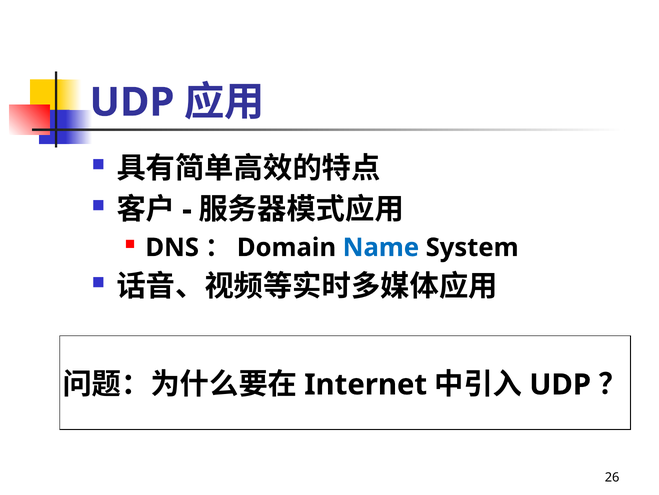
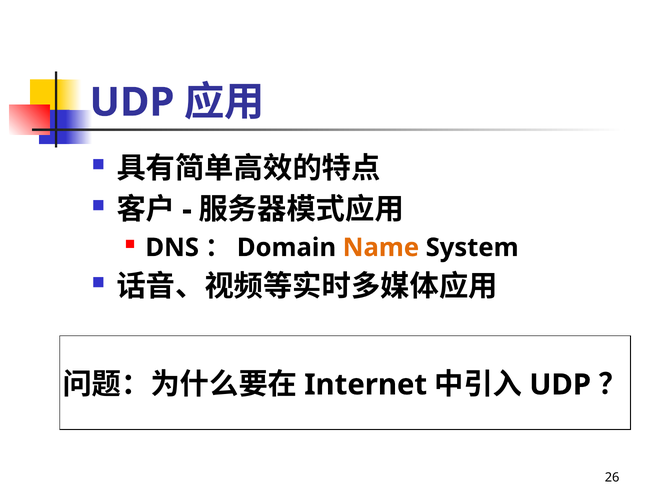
Name colour: blue -> orange
